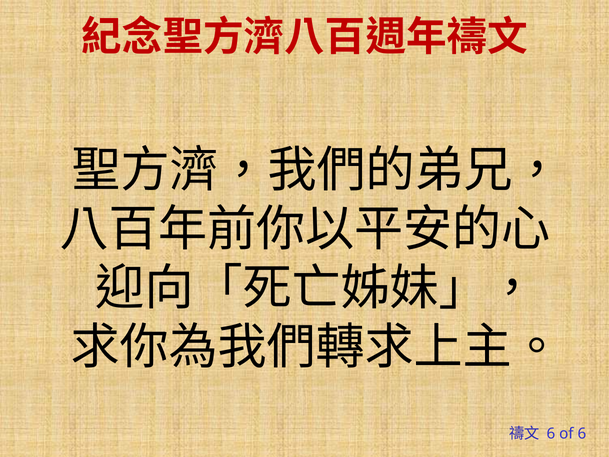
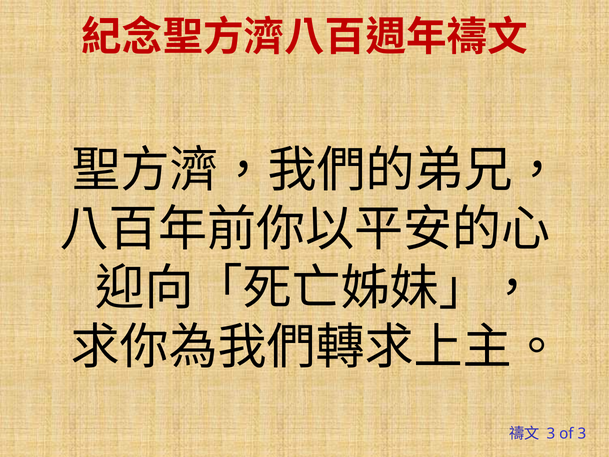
6 at (551, 433): 6 -> 3
of 6: 6 -> 3
